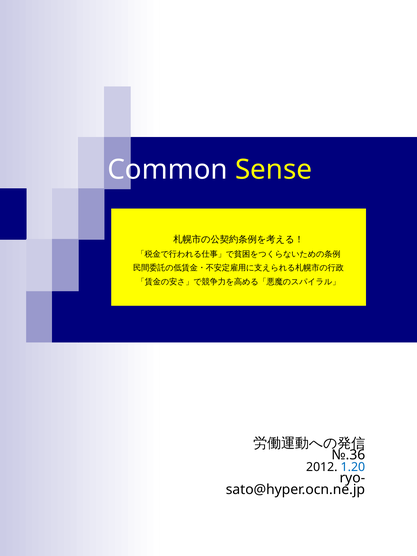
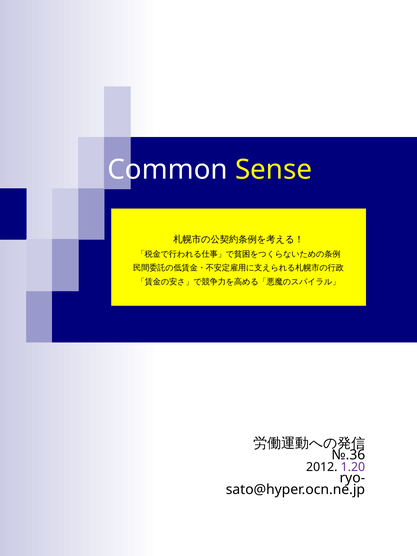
1.20 colour: blue -> purple
